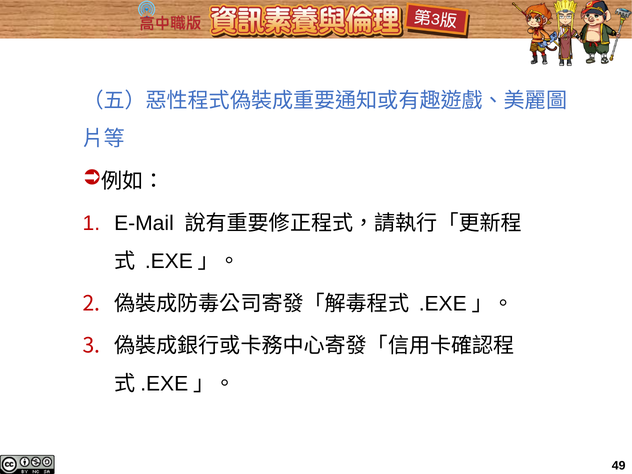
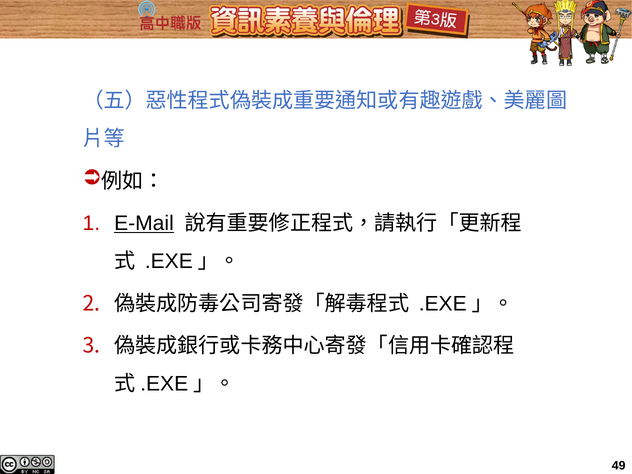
E-Mail underline: none -> present
